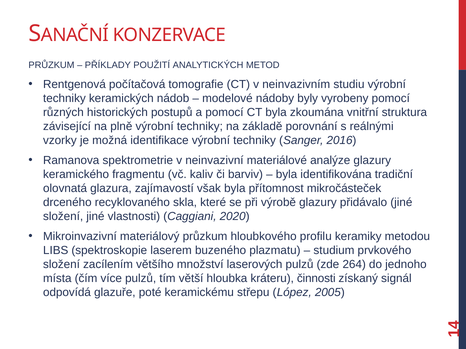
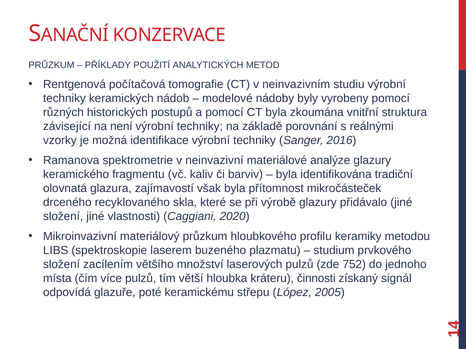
plně: plně -> není
264: 264 -> 752
